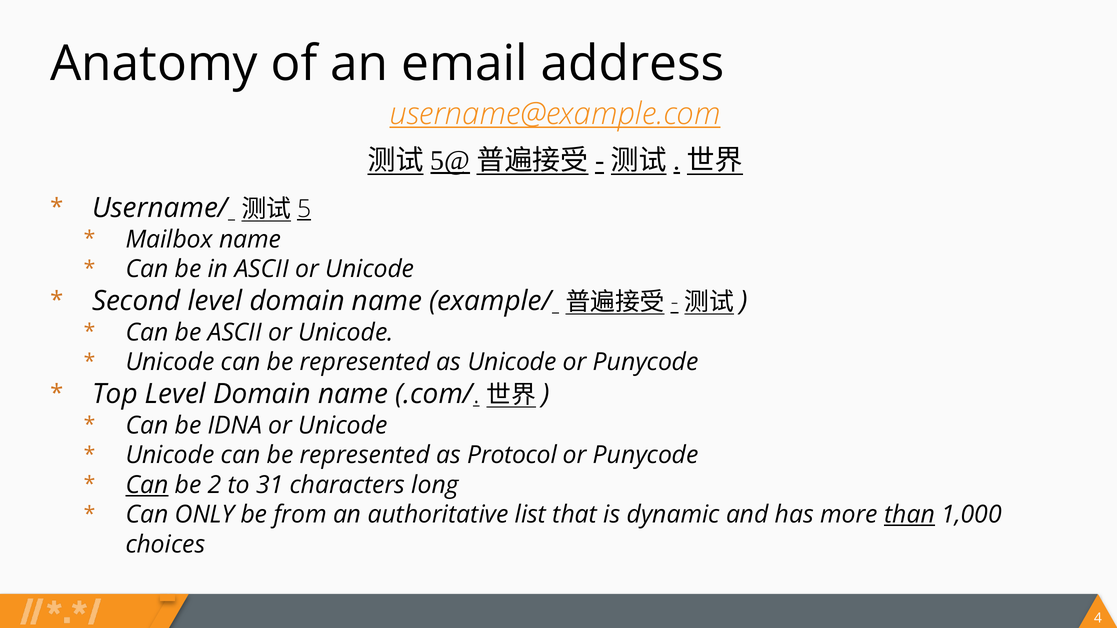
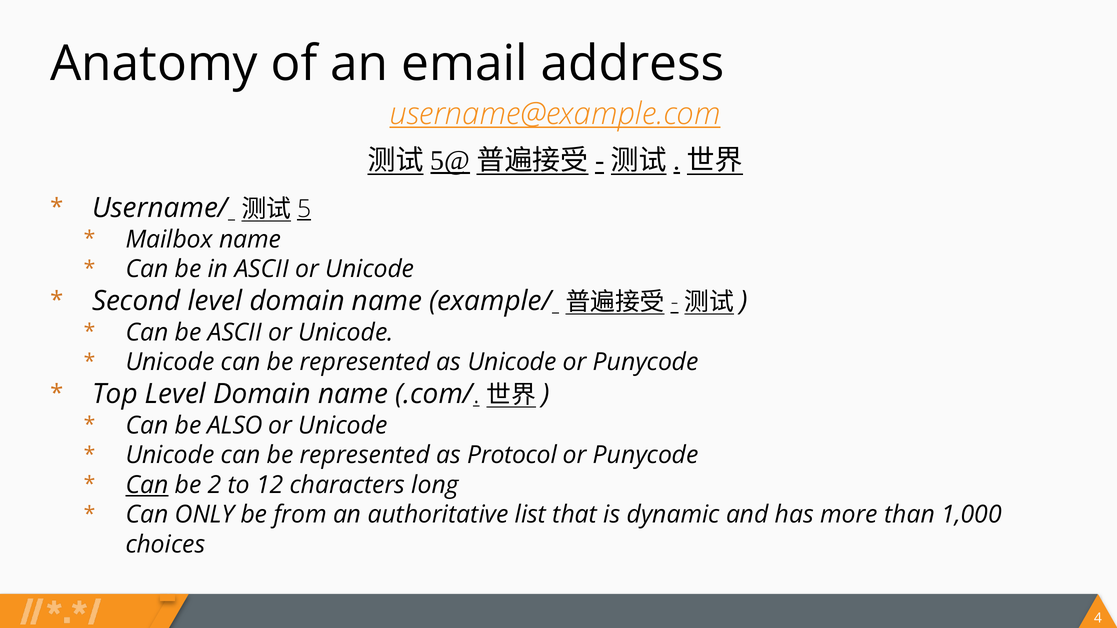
IDNA: IDNA -> ALSO
31: 31 -> 12
than underline: present -> none
